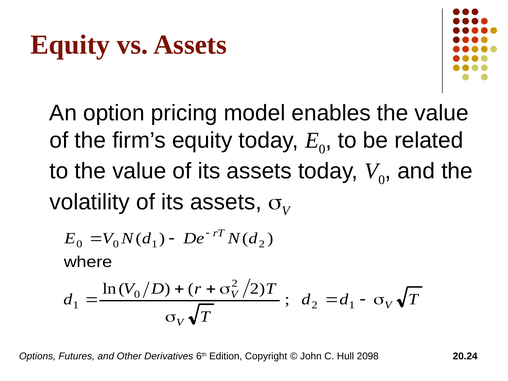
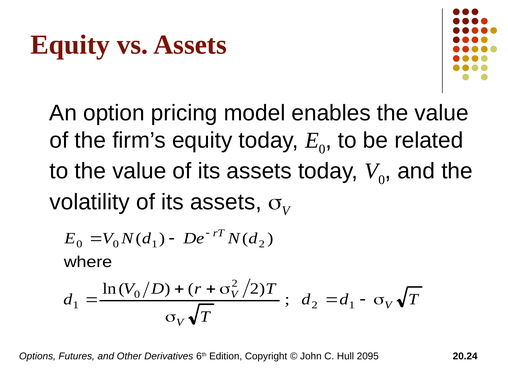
2098: 2098 -> 2095
